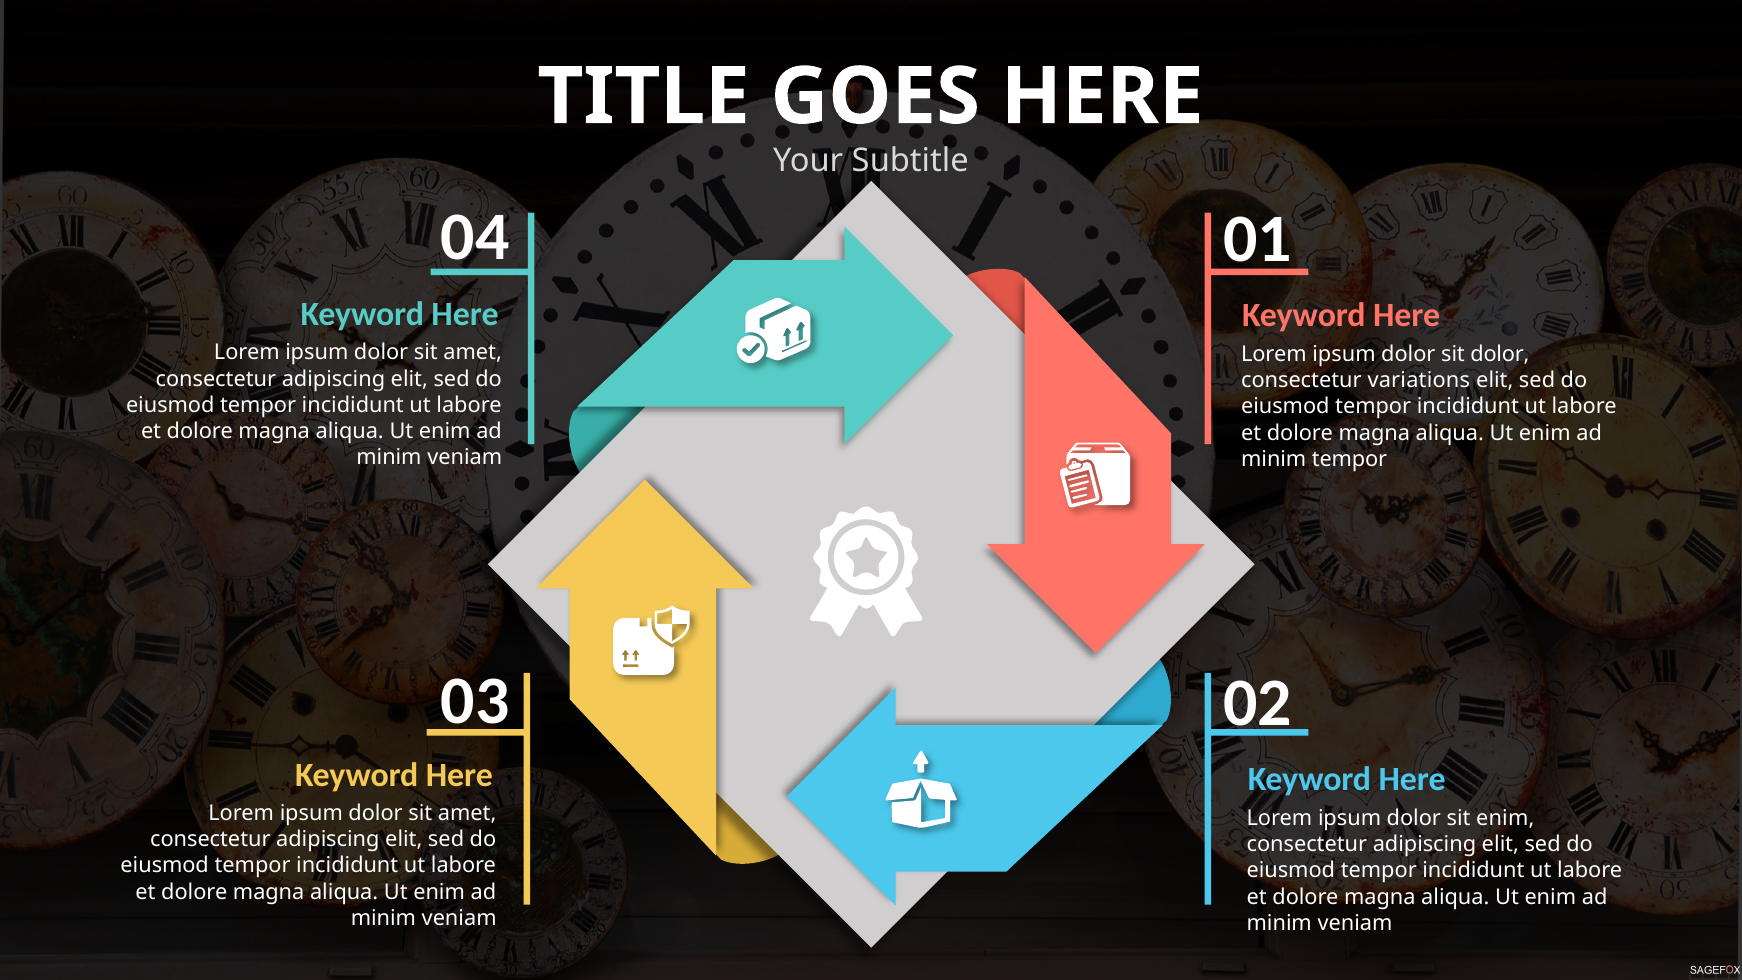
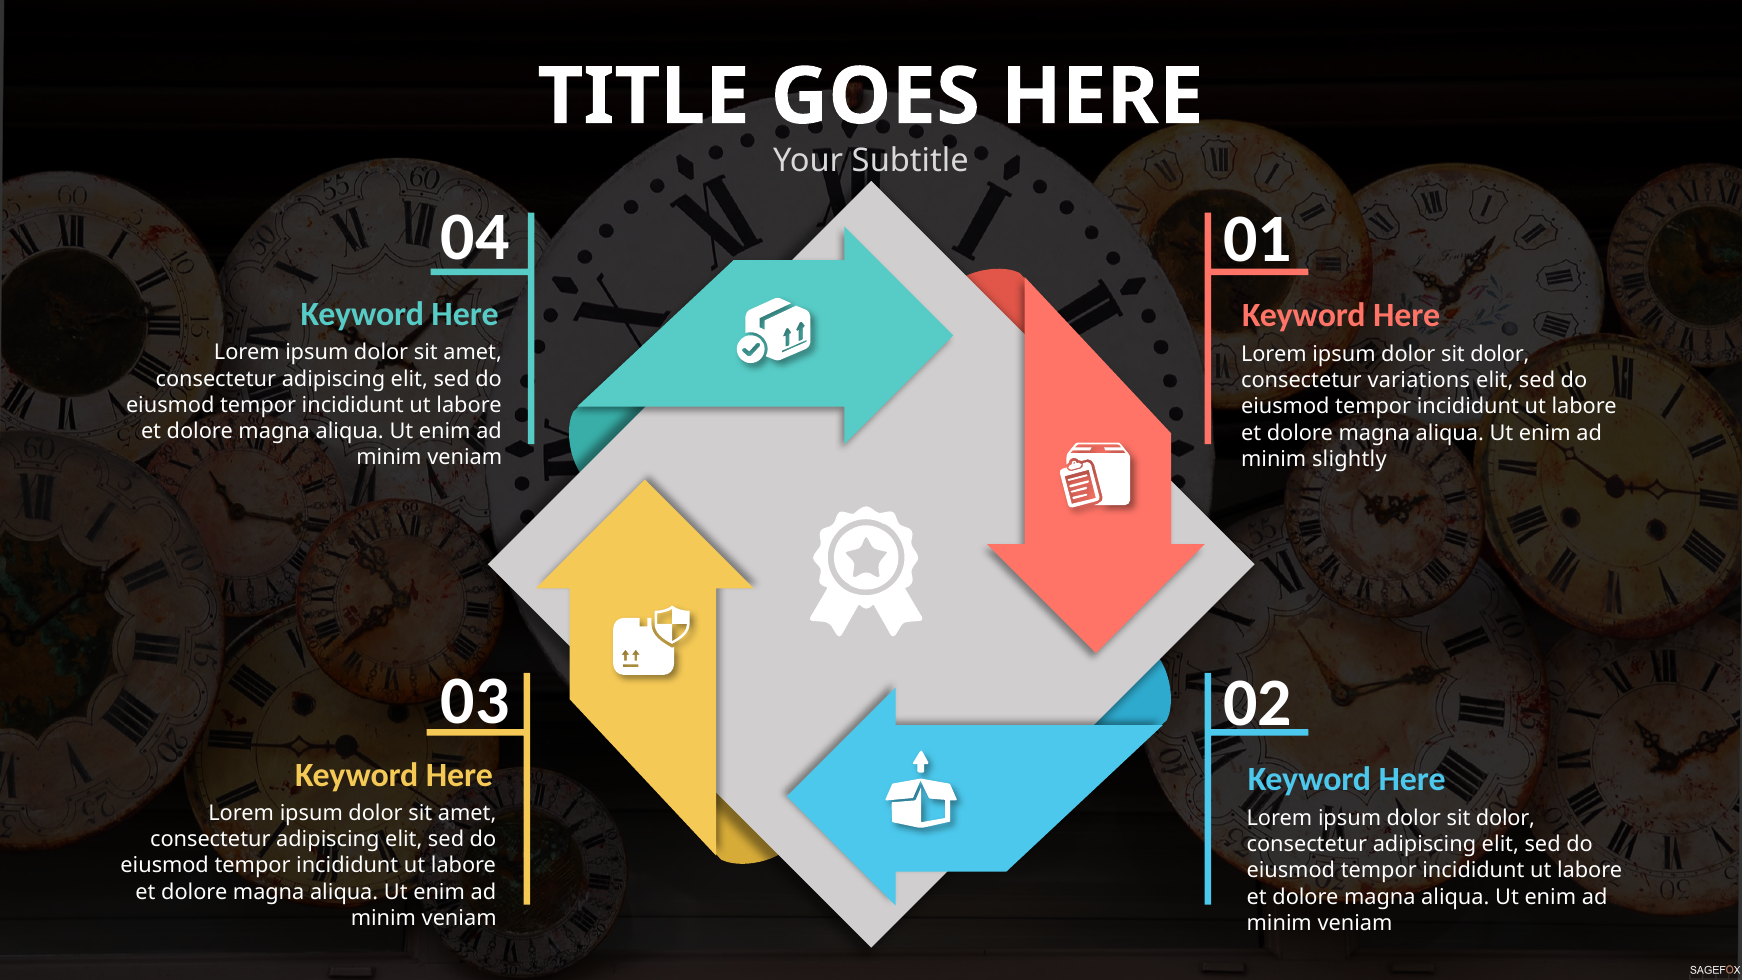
minim tempor: tempor -> slightly
enim at (1505, 818): enim -> dolor
